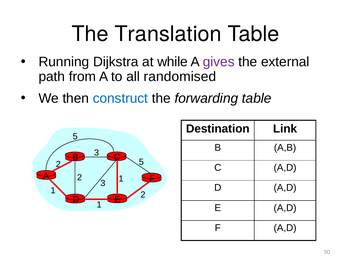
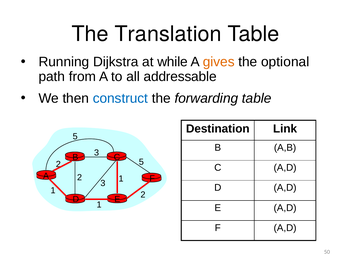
gives colour: purple -> orange
external: external -> optional
randomised: randomised -> addressable
